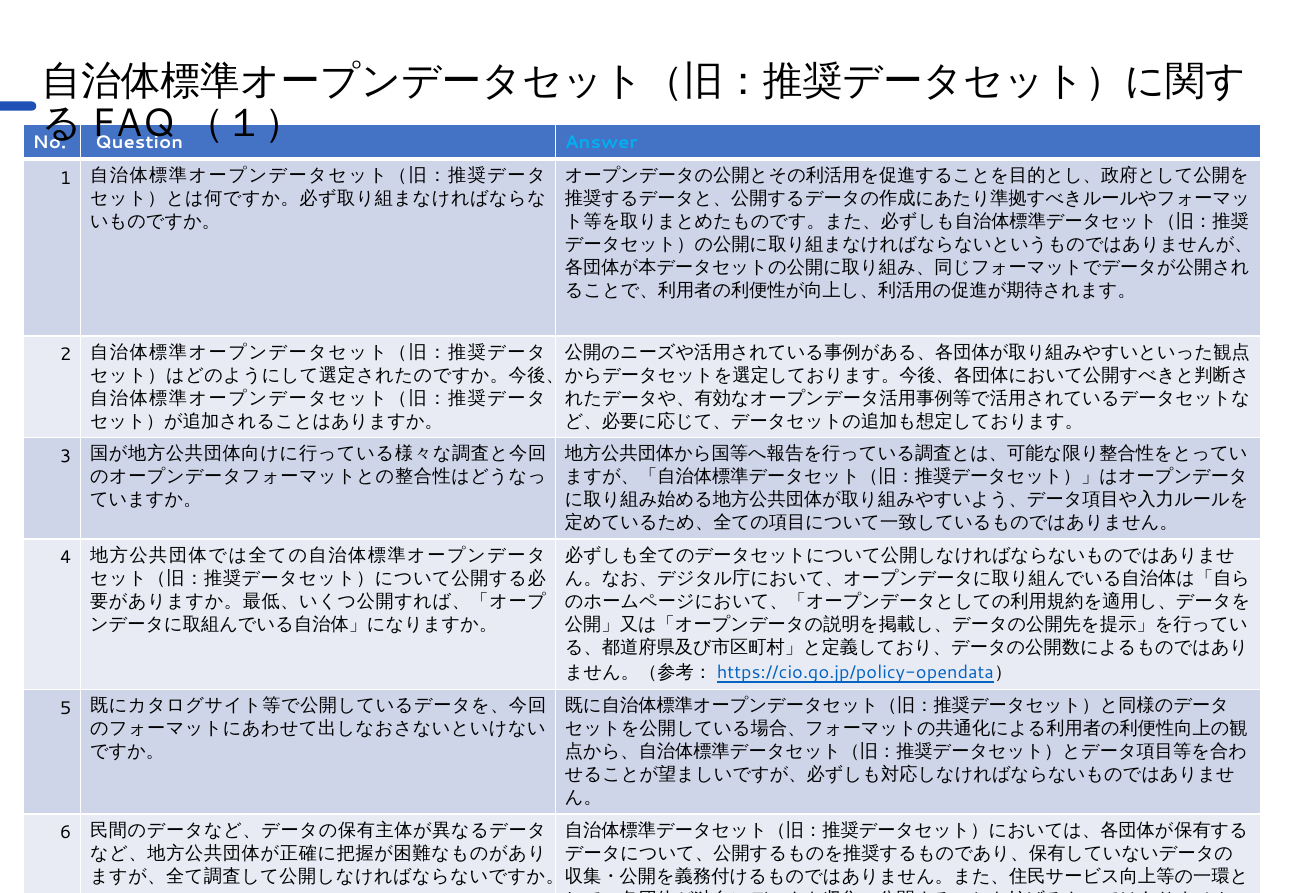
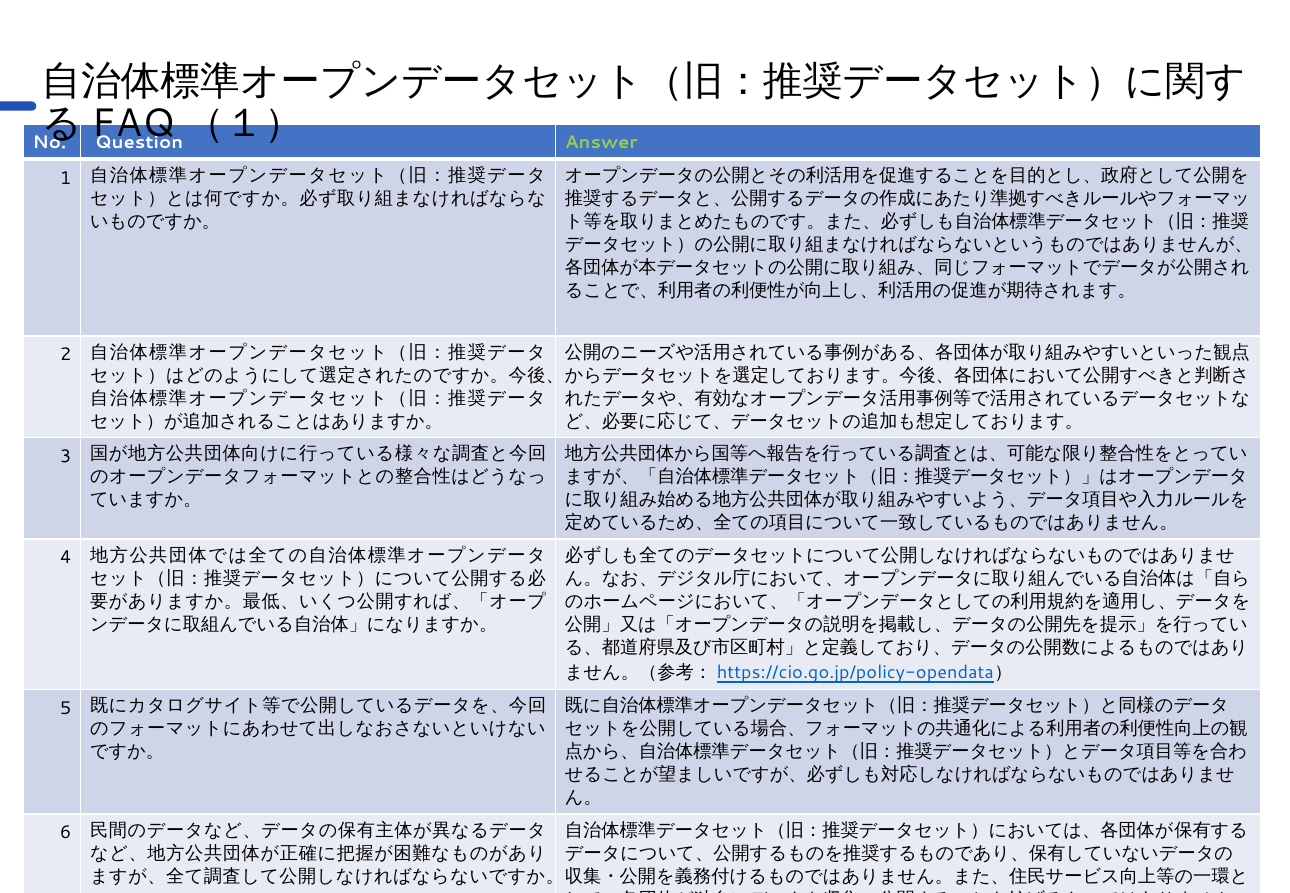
Answer colour: light blue -> light green
